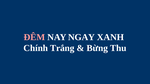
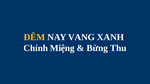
ĐÊM colour: pink -> yellow
NGAY: NGAY -> VANG
Trắng: Trắng -> Miệng
